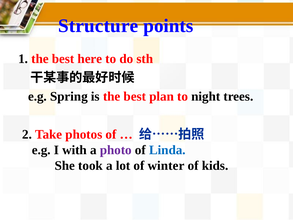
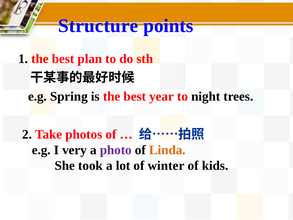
here: here -> plan
plan: plan -> year
with: with -> very
Linda colour: blue -> orange
